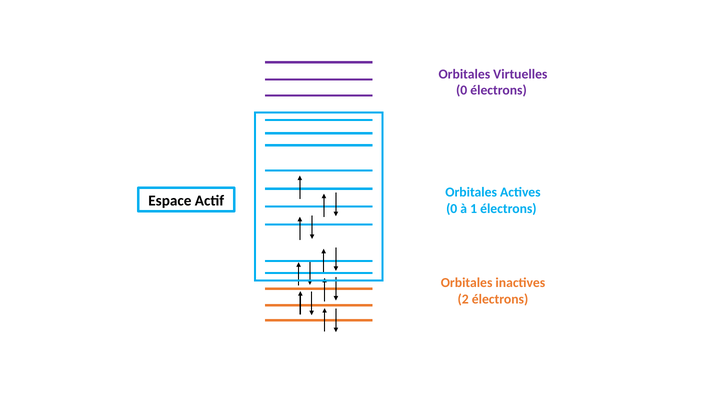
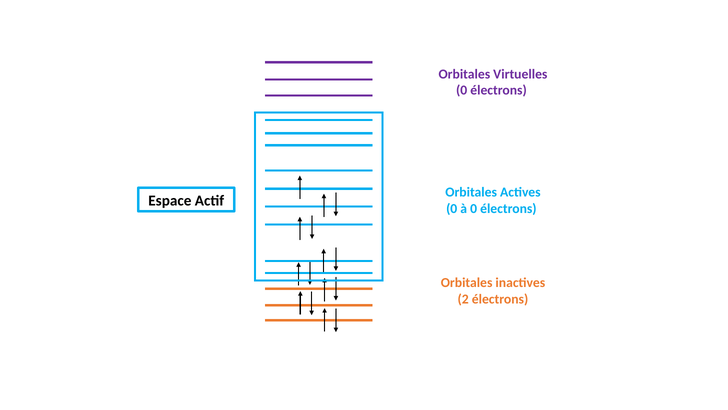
à 1: 1 -> 0
